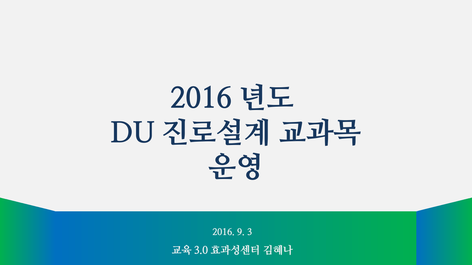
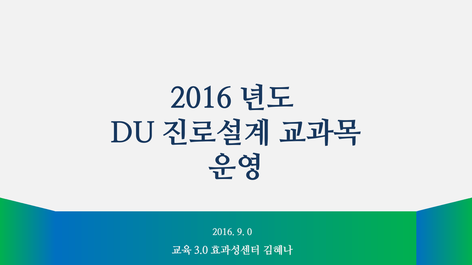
3: 3 -> 0
